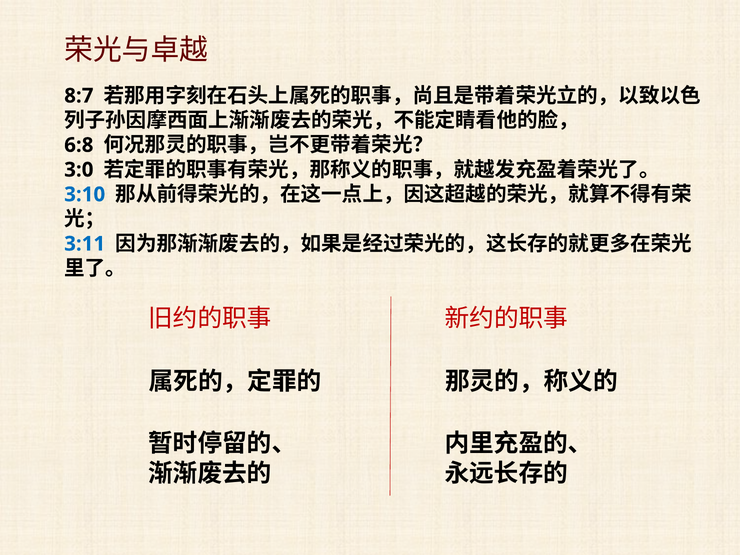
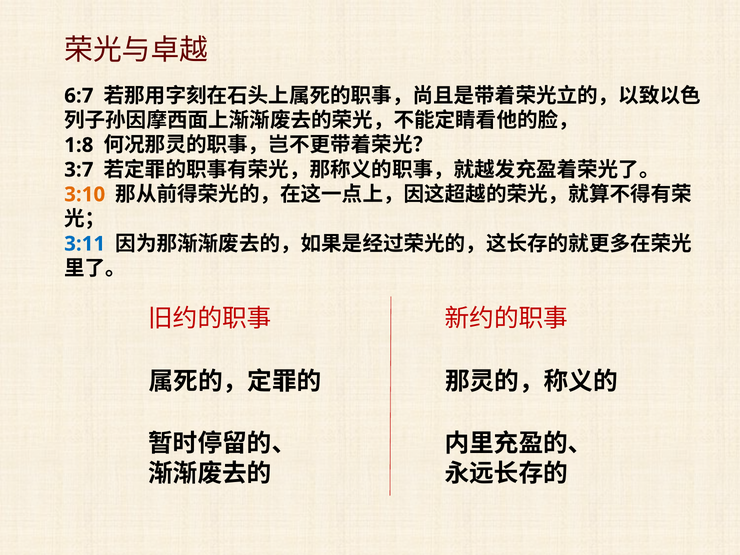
8:7: 8:7 -> 6:7
6:8: 6:8 -> 1:8
3:0: 3:0 -> 3:7
3:10 colour: blue -> orange
